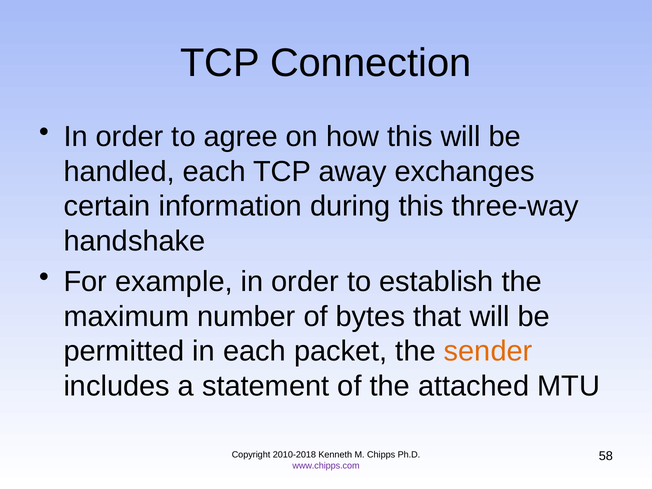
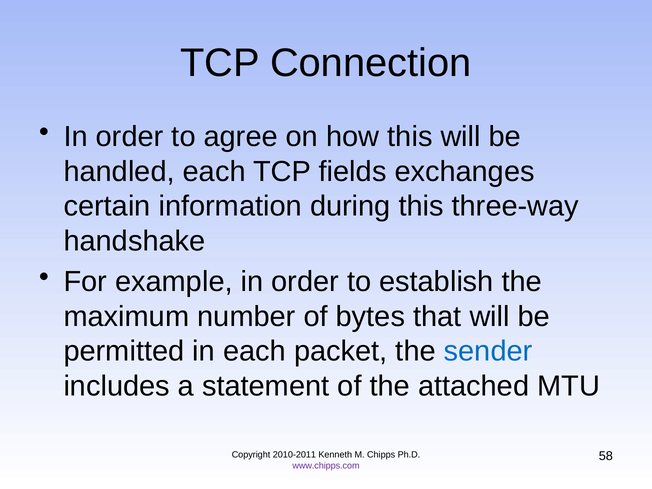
away: away -> fields
sender colour: orange -> blue
2010-2018: 2010-2018 -> 2010-2011
